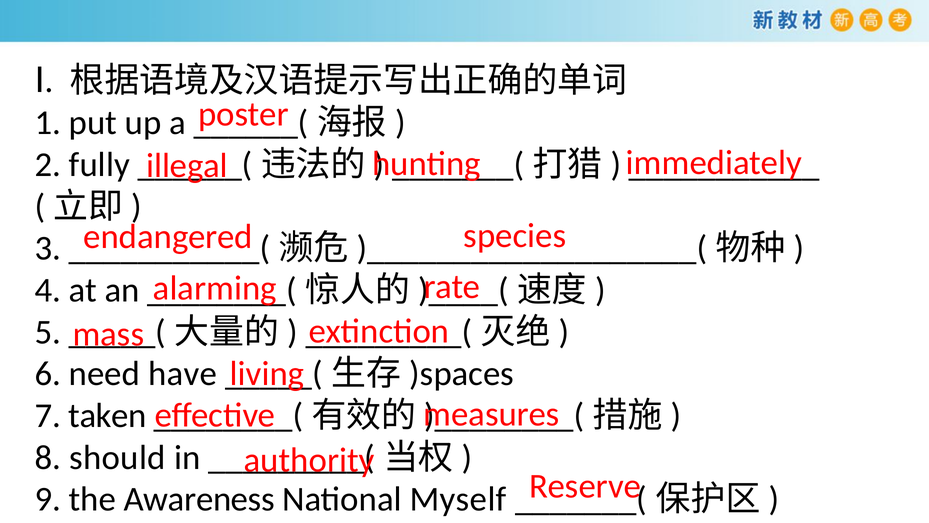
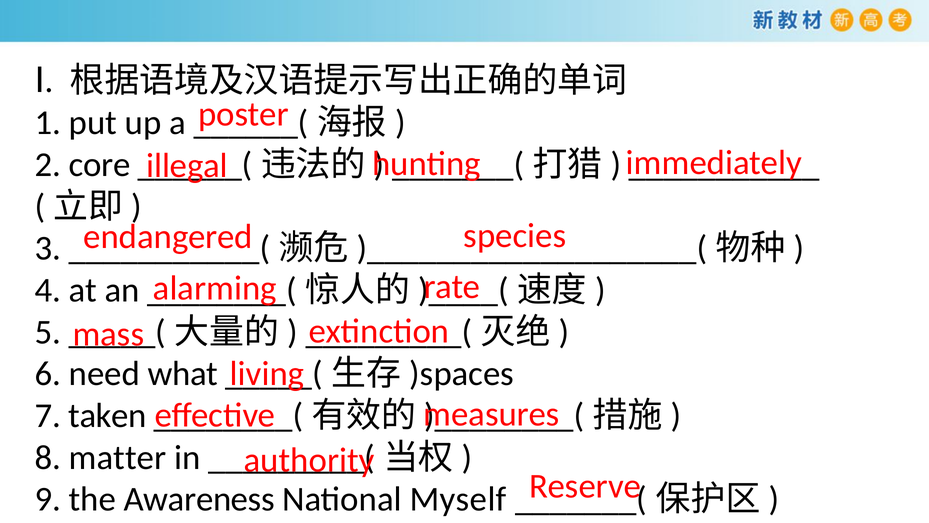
fully: fully -> core
have: have -> what
should: should -> matter
